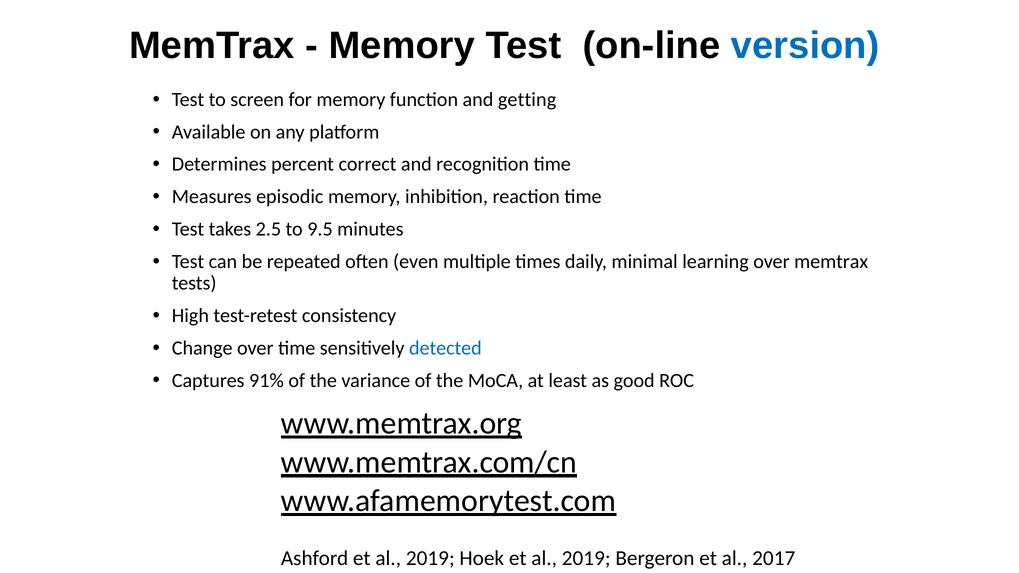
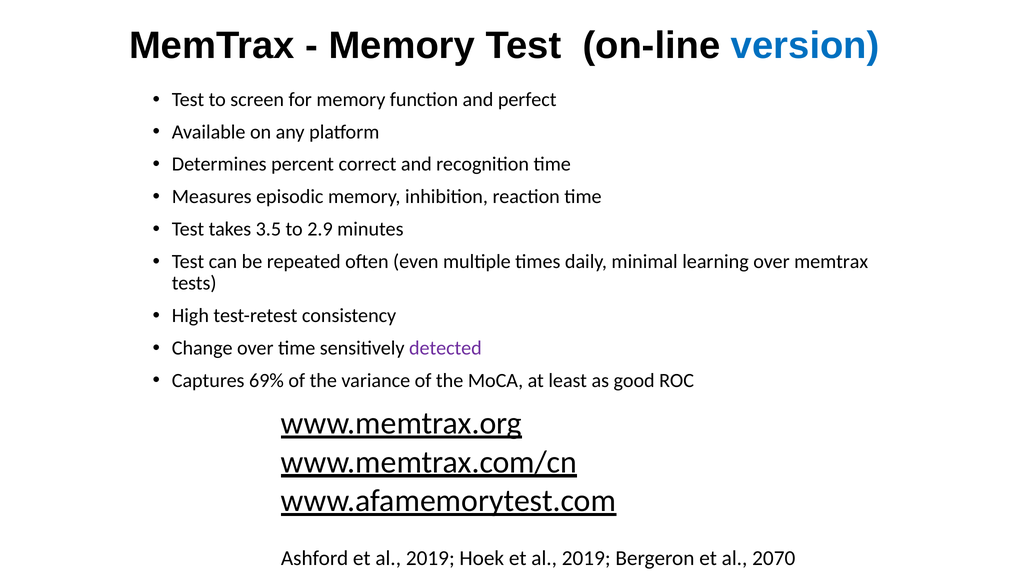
getting: getting -> perfect
2.5: 2.5 -> 3.5
9.5: 9.5 -> 2.9
detected colour: blue -> purple
91%: 91% -> 69%
2017: 2017 -> 2070
